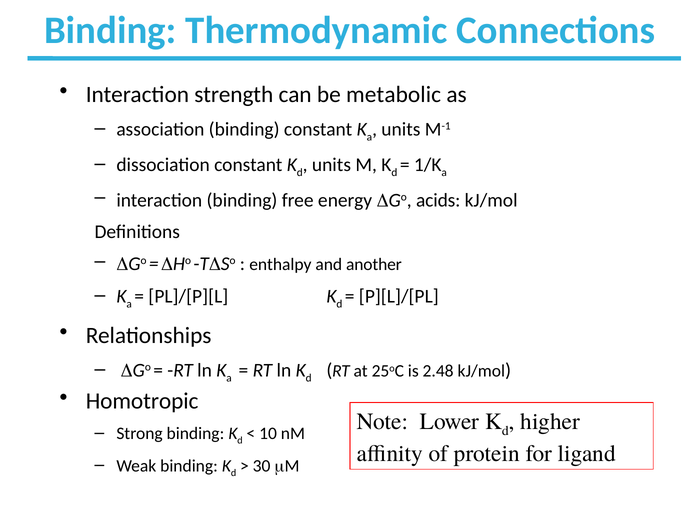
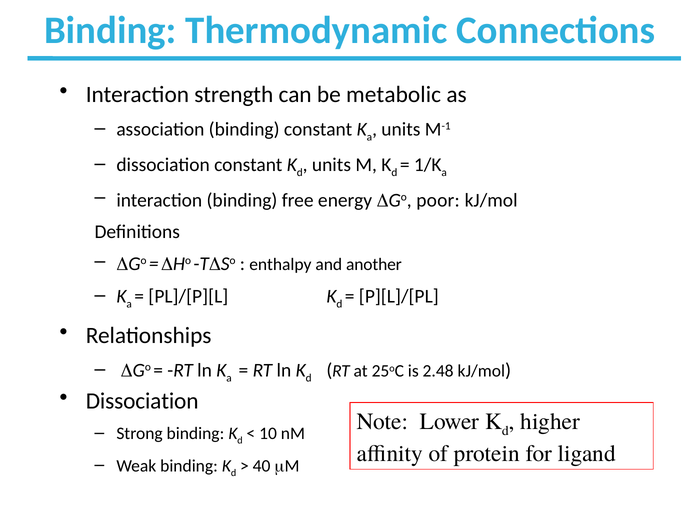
acids: acids -> poor
Homotropic at (142, 401): Homotropic -> Dissociation
30: 30 -> 40
